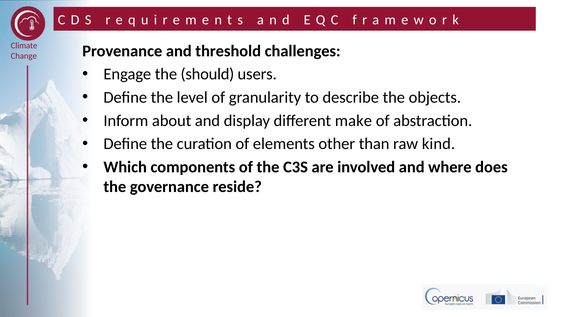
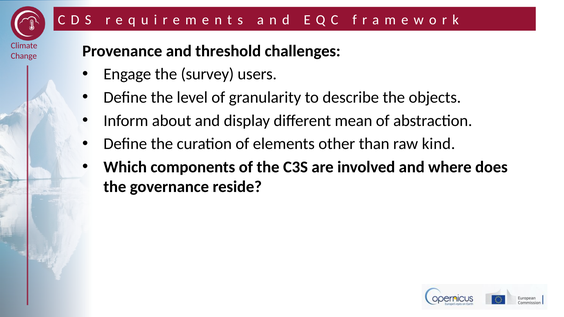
should: should -> survey
make: make -> mean
